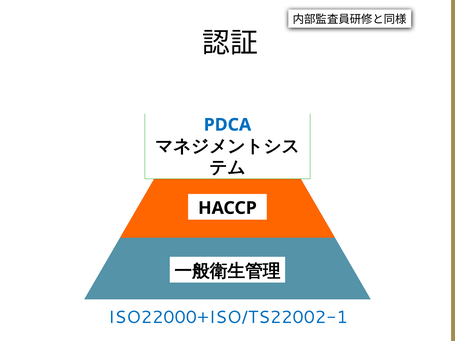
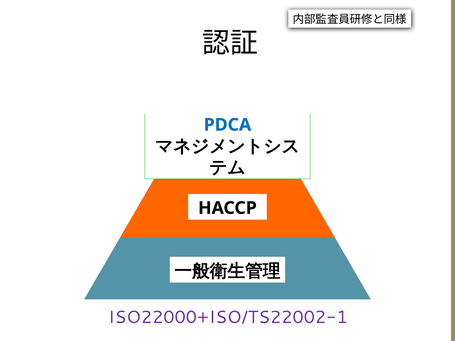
ISO22000+ISO/TS22002-1 colour: blue -> purple
